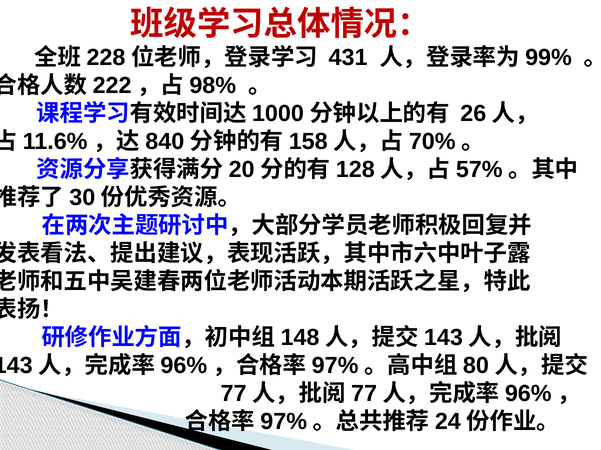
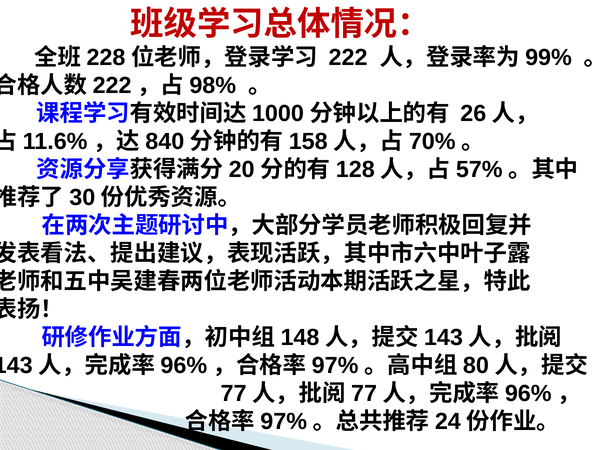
431 at (348, 57): 431 -> 222
